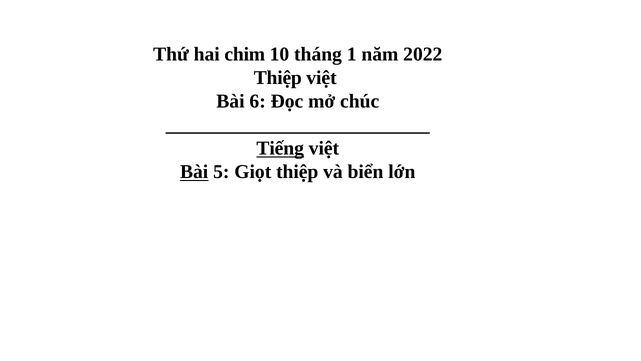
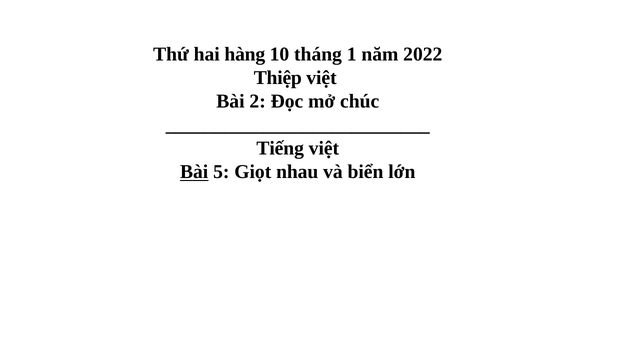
chim: chim -> hàng
6: 6 -> 2
Tiếng underline: present -> none
Giọt thiệp: thiệp -> nhau
